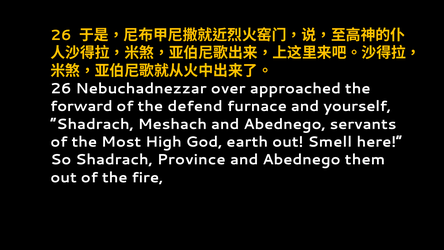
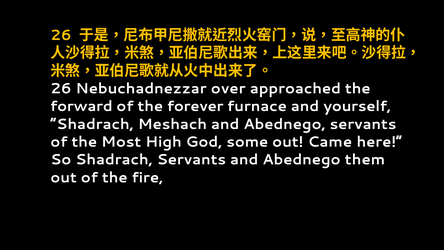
defend: defend -> forever
earth: earth -> some
Smell: Smell -> Came
Shadrach Province: Province -> Servants
